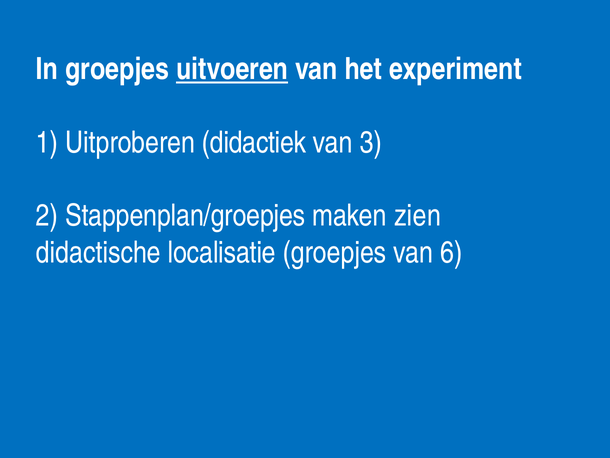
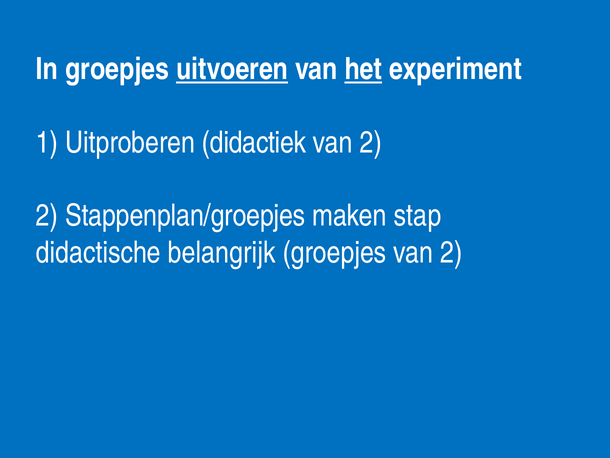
het underline: none -> present
3 at (371, 142): 3 -> 2
zien: zien -> stap
localisatie: localisatie -> belangrijk
groepjes van 6: 6 -> 2
